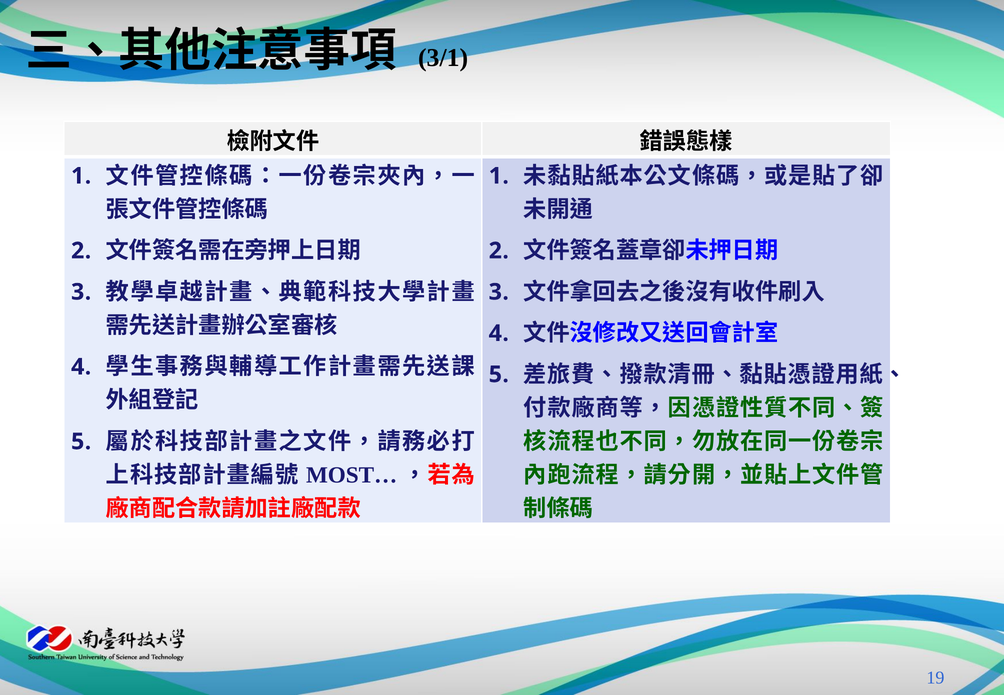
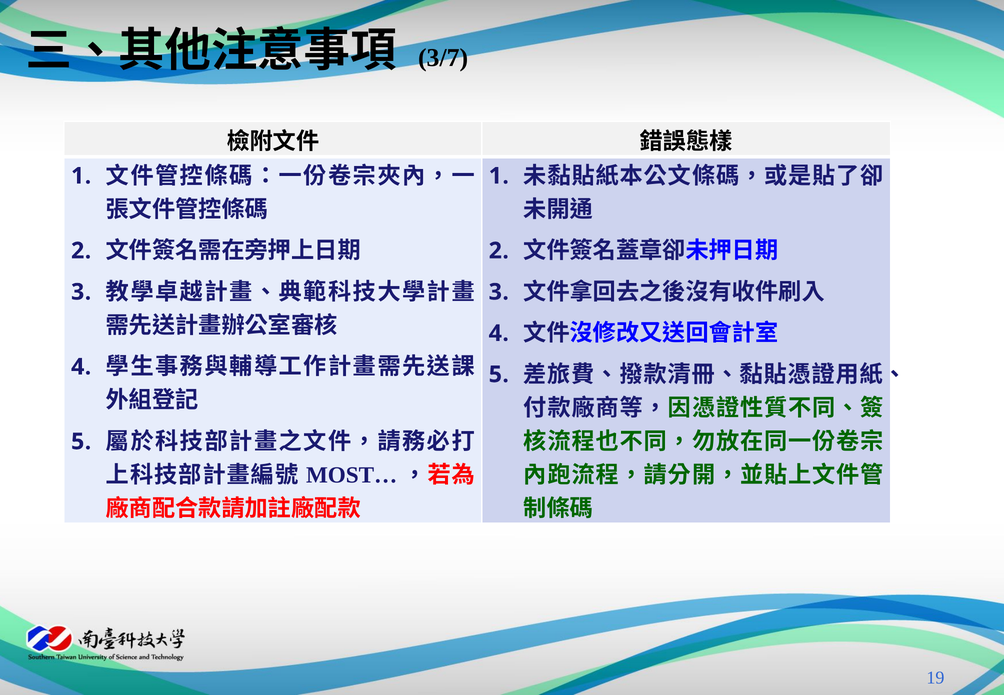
3/1: 3/1 -> 3/7
